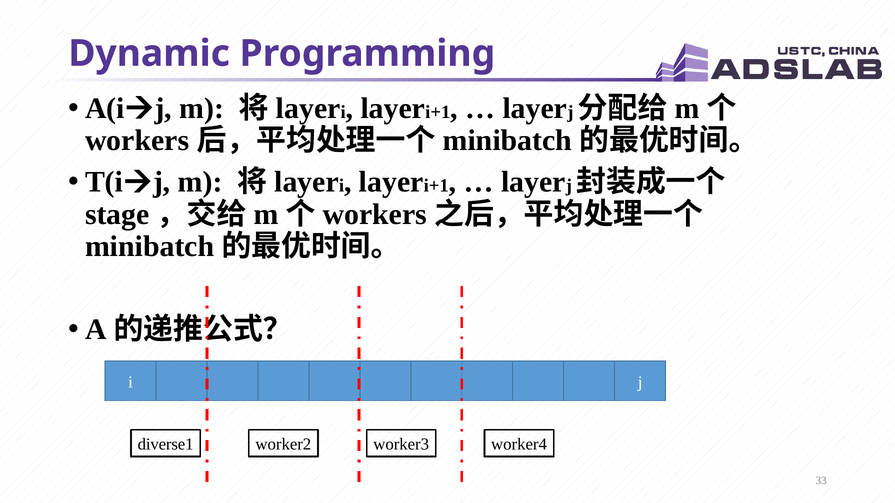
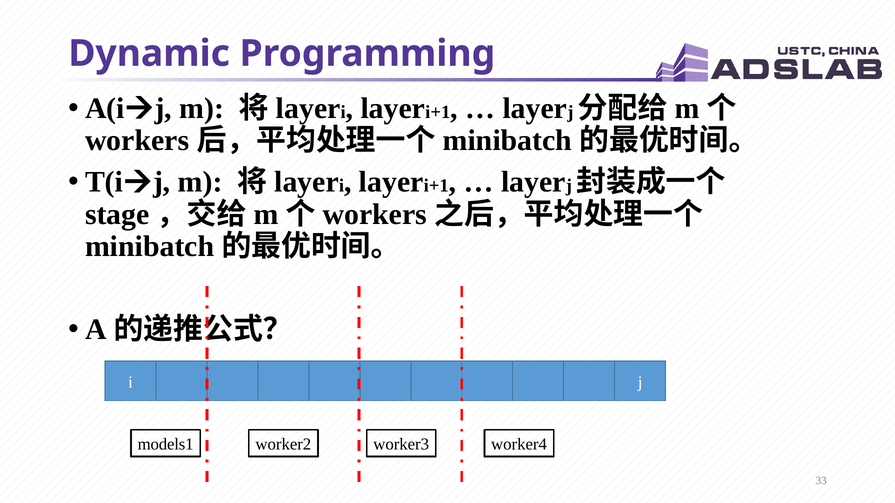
diverse1: diverse1 -> models1
